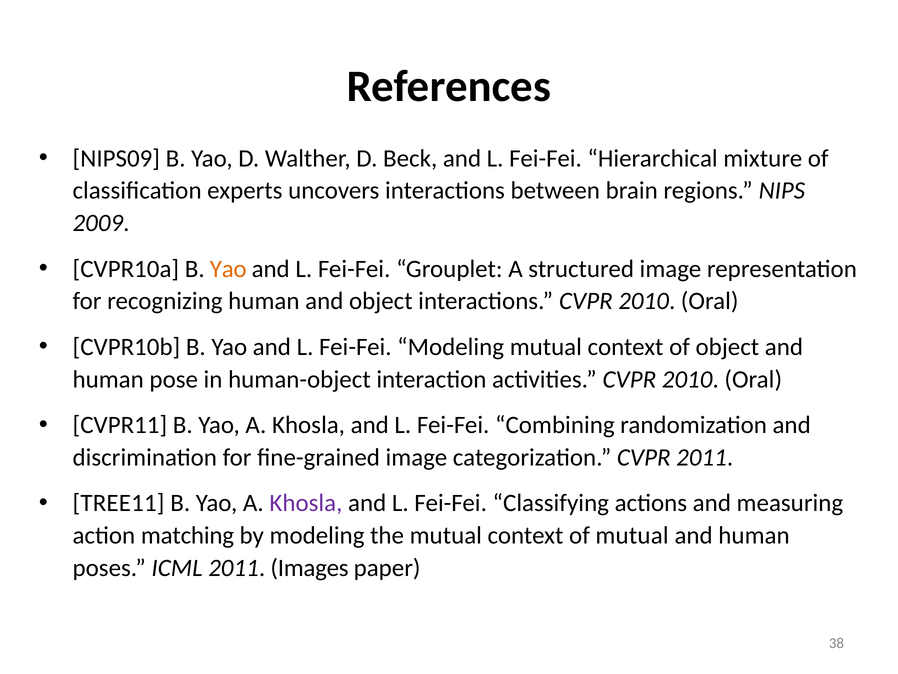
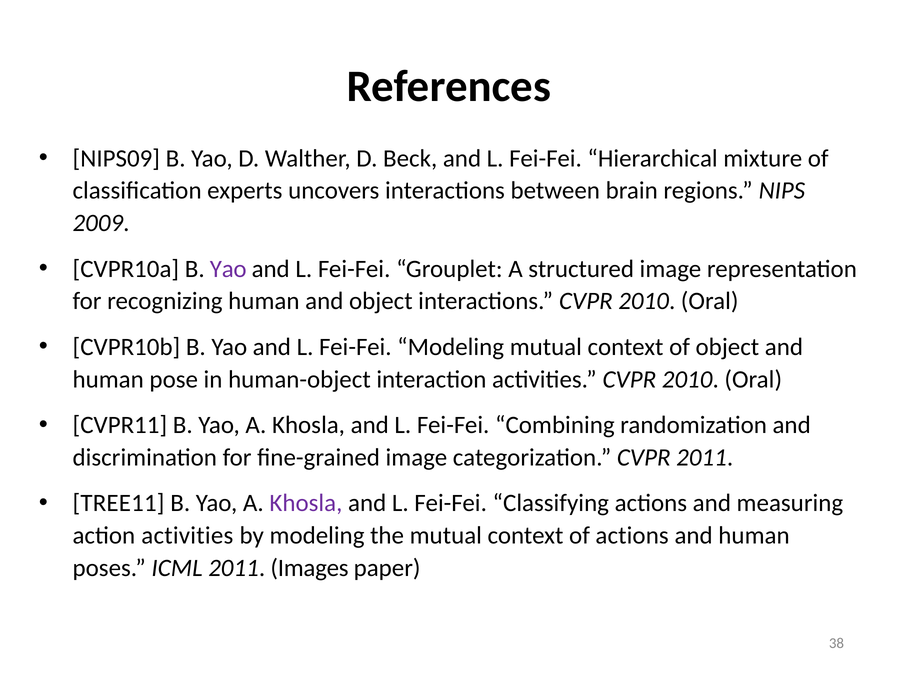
Yao at (228, 269) colour: orange -> purple
action matching: matching -> activities
of mutual: mutual -> actions
